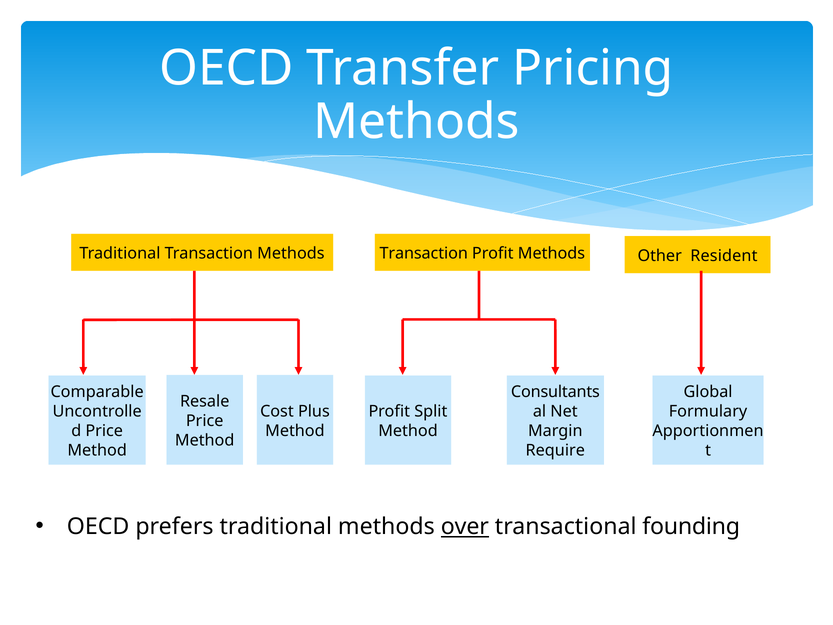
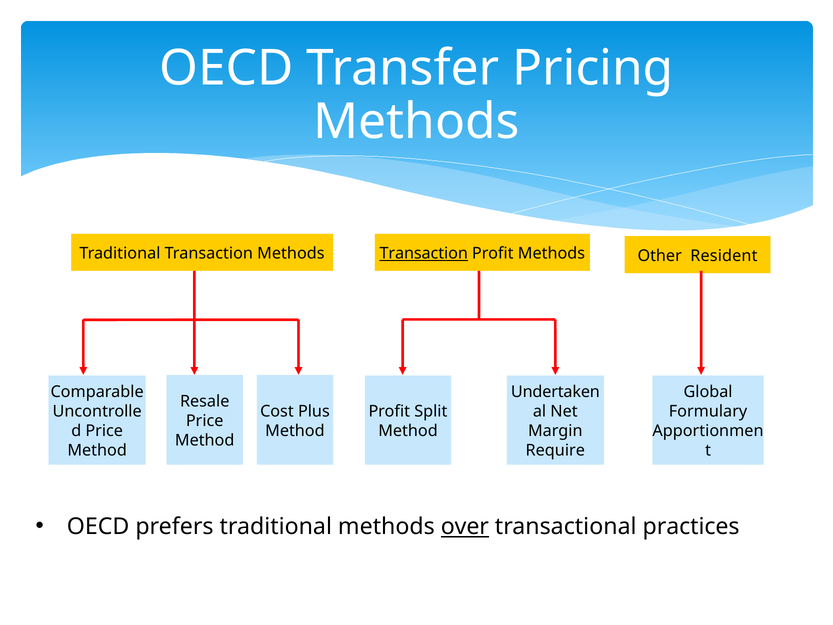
Transaction at (424, 253) underline: none -> present
Consultants: Consultants -> Undertaken
founding: founding -> practices
